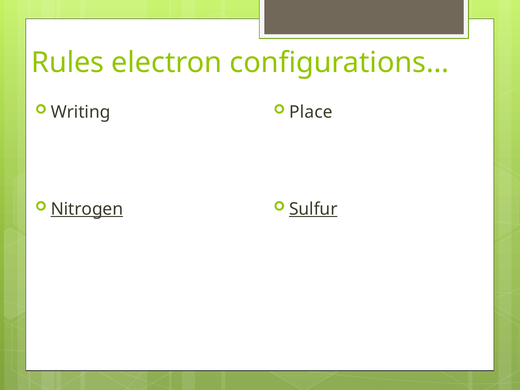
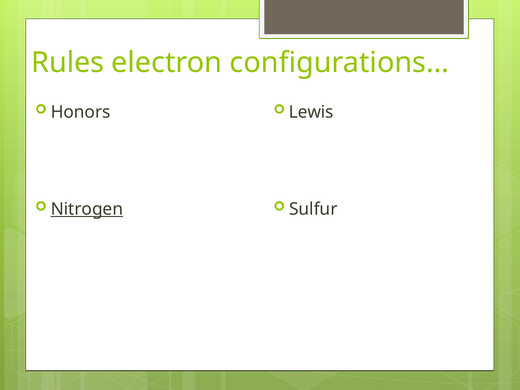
Writing: Writing -> Honors
Place: Place -> Lewis
Sulfur underline: present -> none
